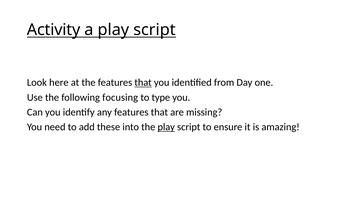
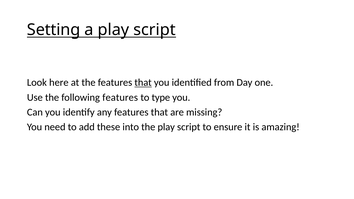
Activity: Activity -> Setting
following focusing: focusing -> features
play at (166, 127) underline: present -> none
